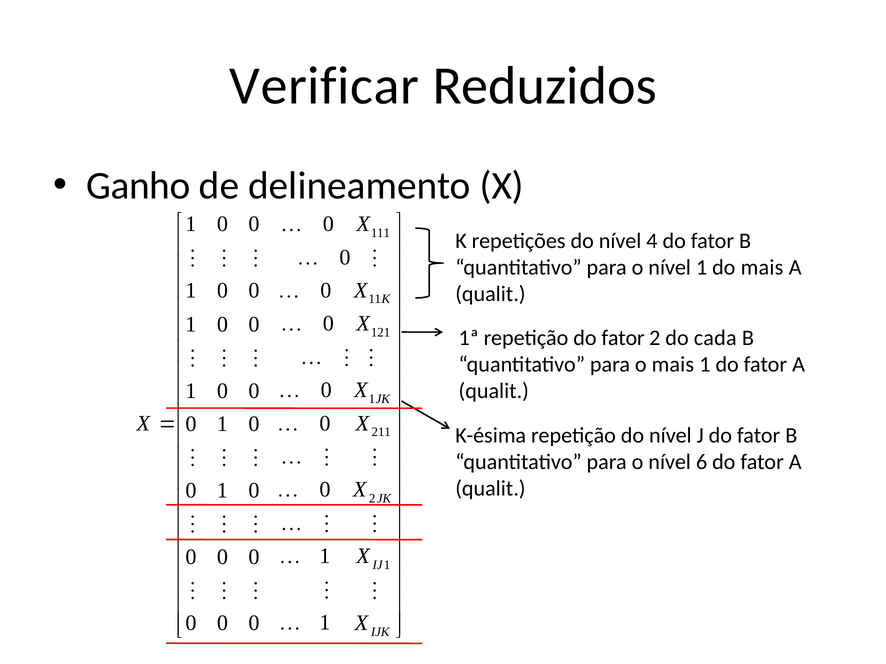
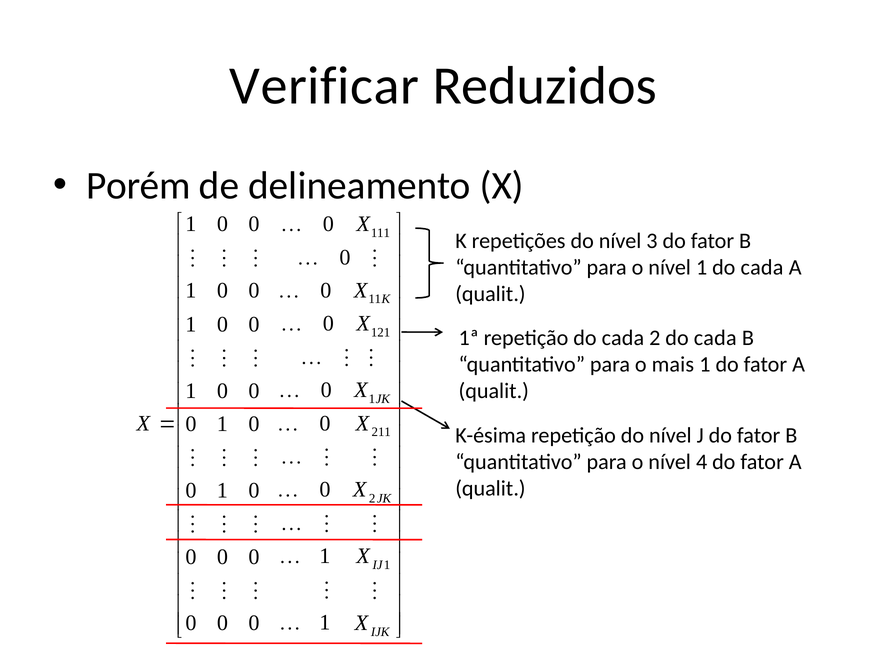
Ganho: Ganho -> Porém
4: 4 -> 3
1 do mais: mais -> cada
repetição do fator: fator -> cada
6: 6 -> 4
